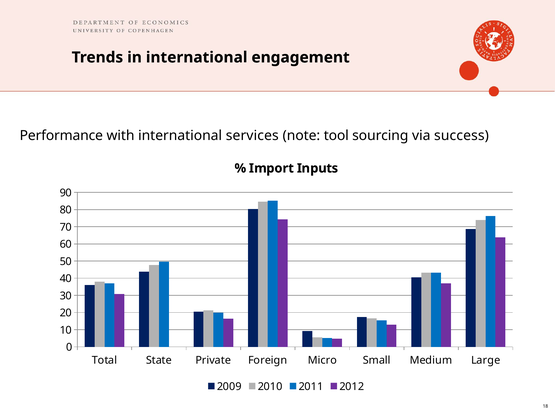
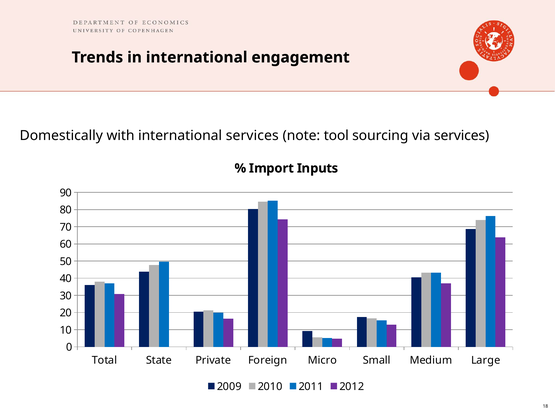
Performance: Performance -> Domestically
via success: success -> services
